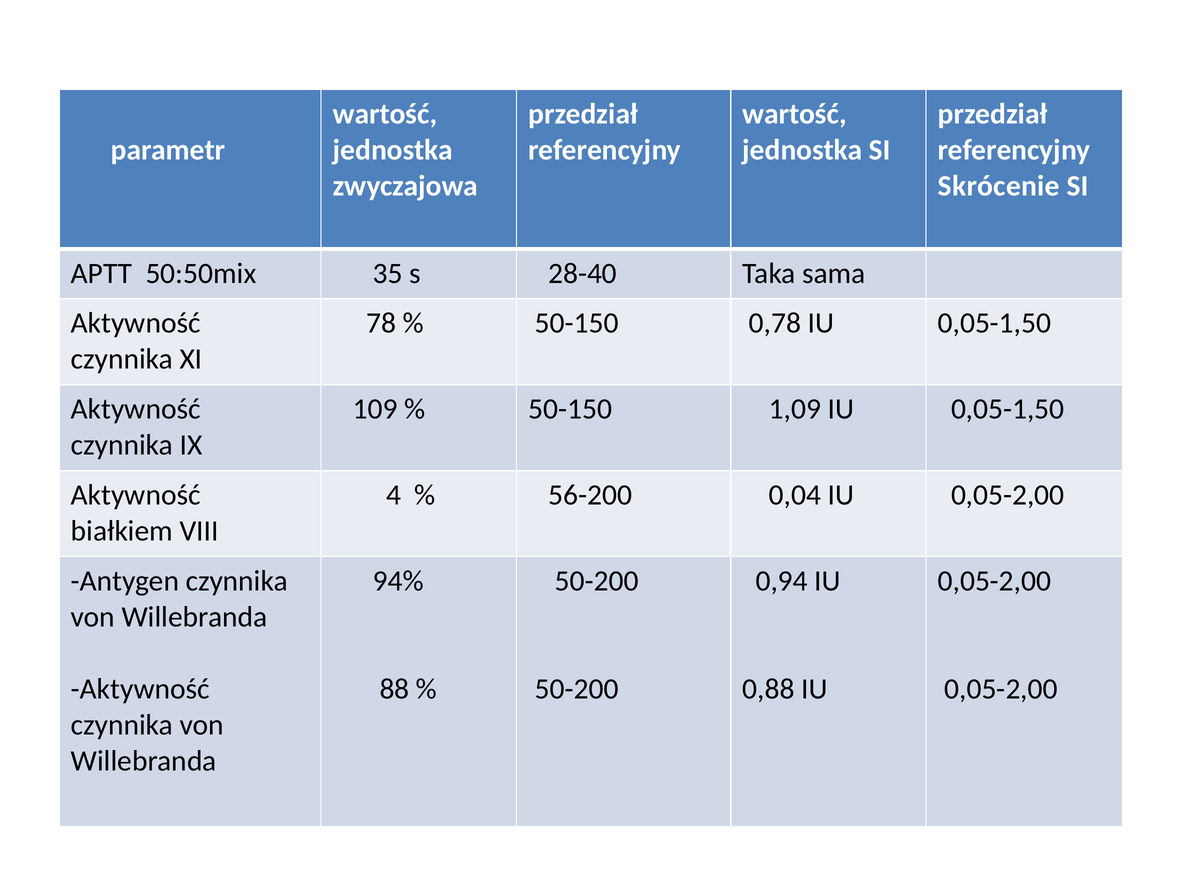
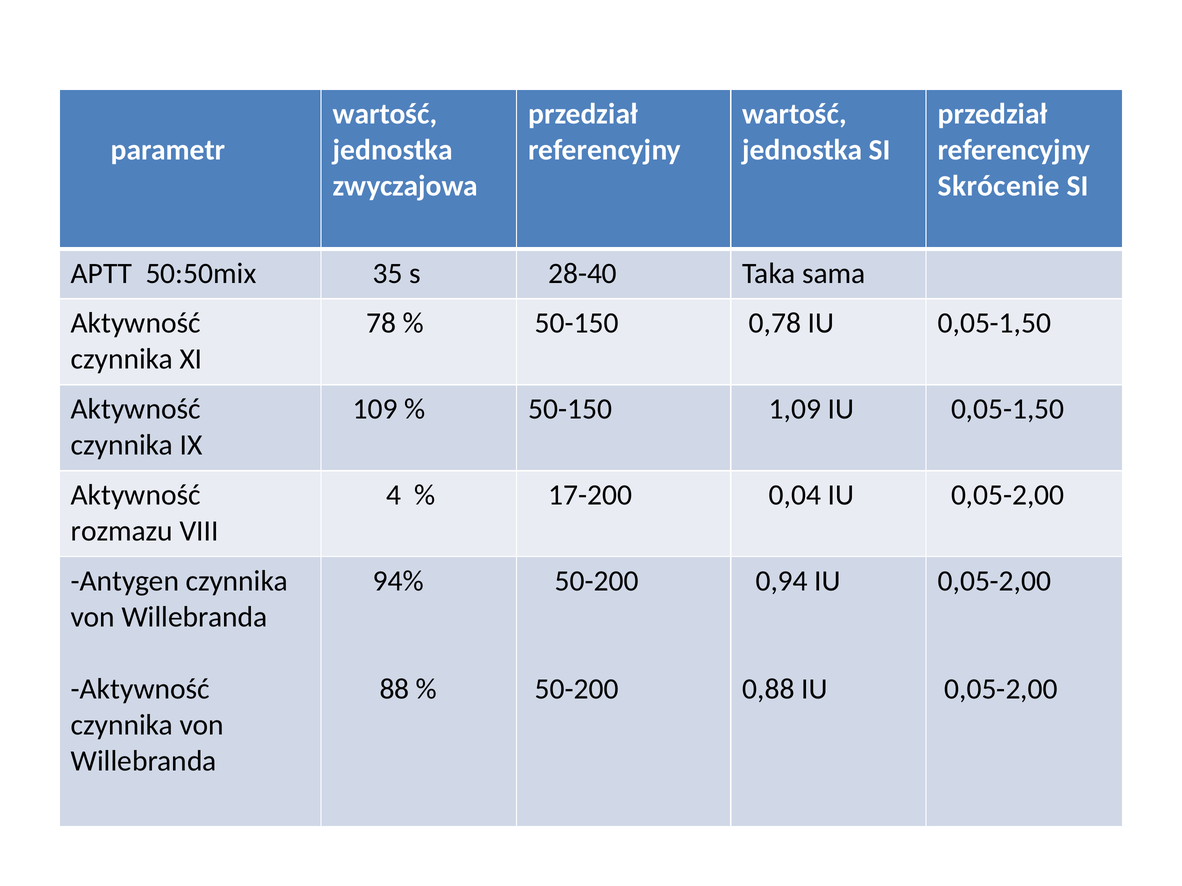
56-200: 56-200 -> 17-200
białkiem: białkiem -> rozmazu
